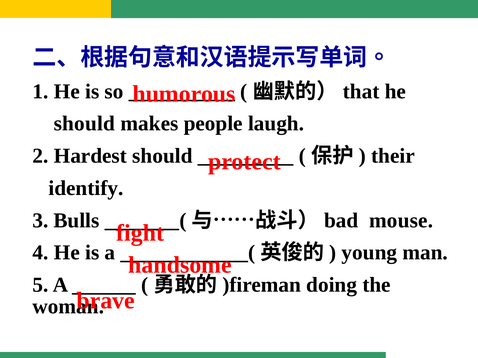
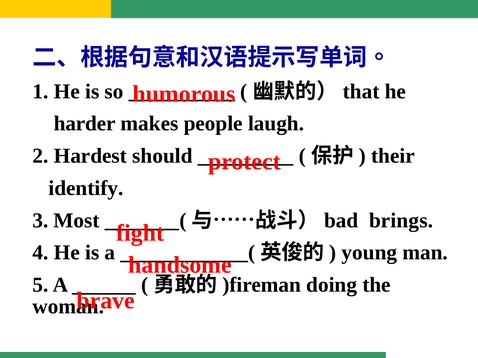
should at (84, 124): should -> harder
Bulls: Bulls -> Most
mouse: mouse -> brings
